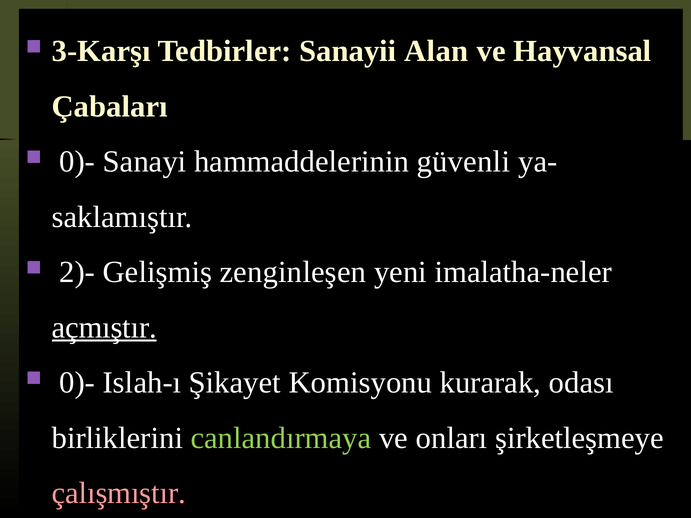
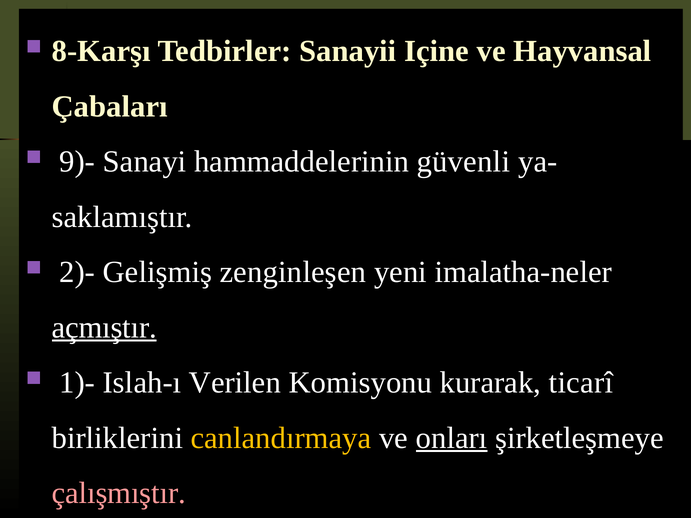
3-Karşı: 3-Karşı -> 8-Karşı
Alan: Alan -> Içine
0)- at (77, 162): 0)- -> 9)-
0)- at (77, 383): 0)- -> 1)-
Şikayet: Şikayet -> Verilen
odası: odası -> ticarî
canlandırmaya colour: light green -> yellow
onları underline: none -> present
